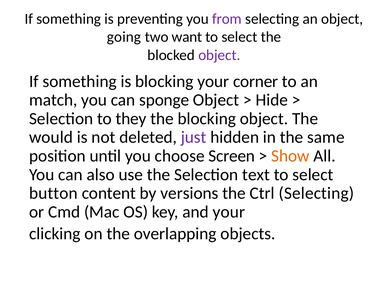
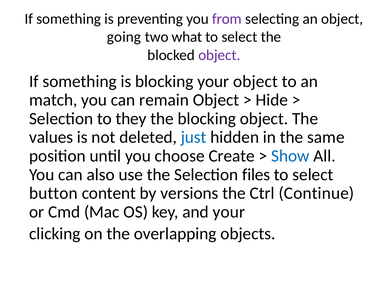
want: want -> what
your corner: corner -> object
sponge: sponge -> remain
would: would -> values
just colour: purple -> blue
Screen: Screen -> Create
Show colour: orange -> blue
text: text -> files
Ctrl Selecting: Selecting -> Continue
